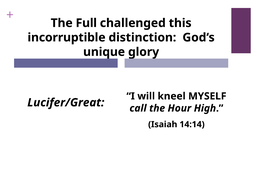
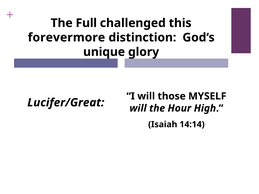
incorruptible: incorruptible -> forevermore
kneel: kneel -> those
call at (138, 108): call -> will
